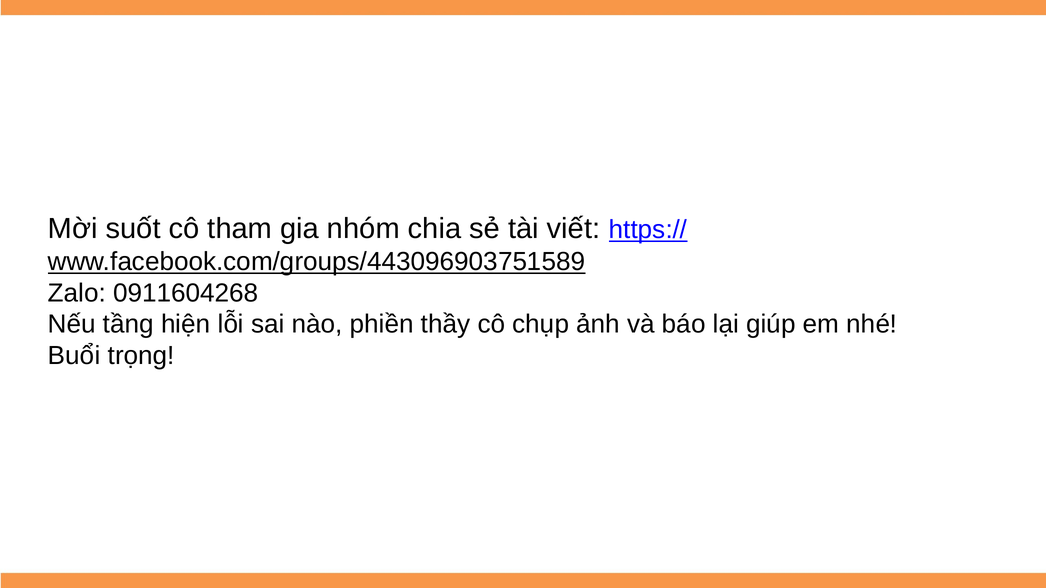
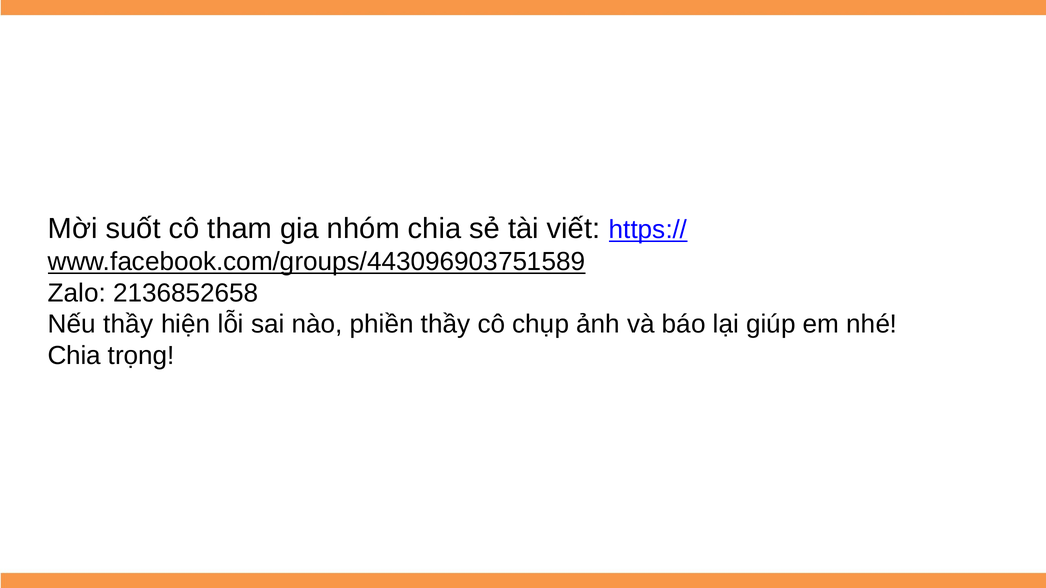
0911604268: 0911604268 -> 2136852658
Nếu tầng: tầng -> thầy
Buổi at (74, 356): Buổi -> Chia
